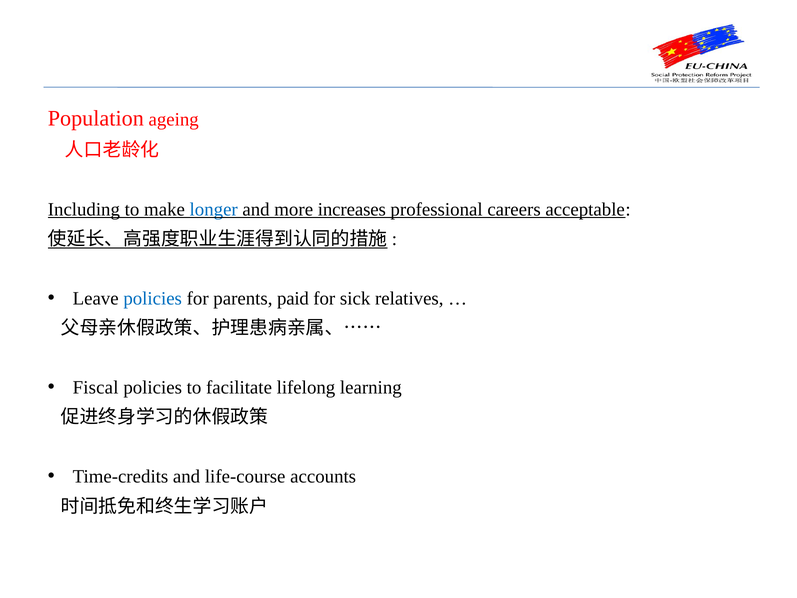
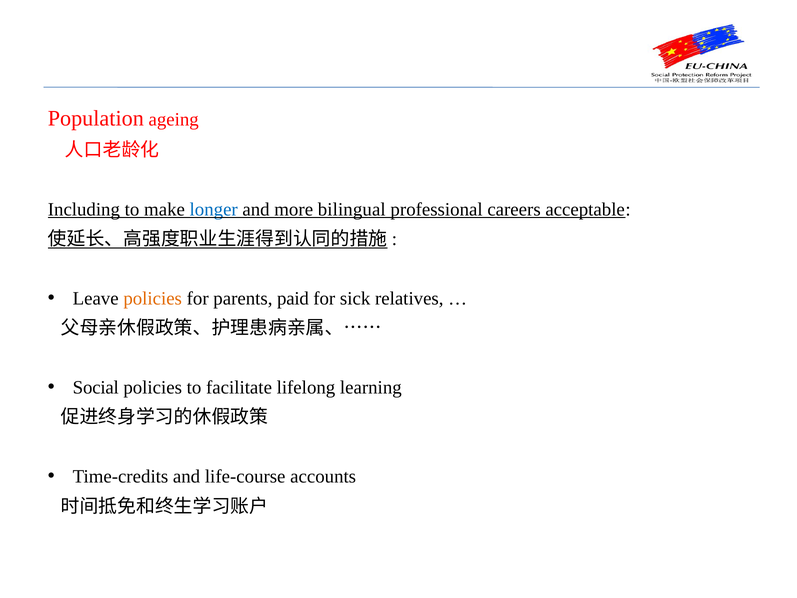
increases: increases -> bilingual
policies at (153, 298) colour: blue -> orange
Fiscal: Fiscal -> Social
